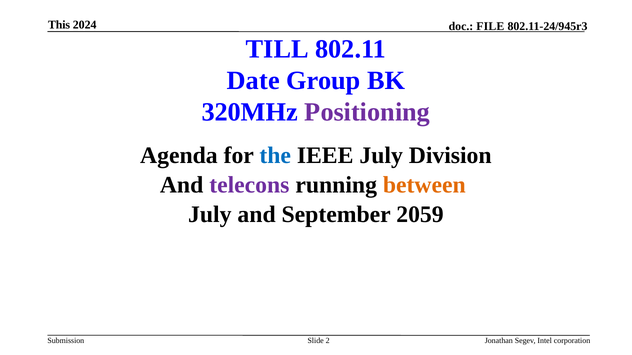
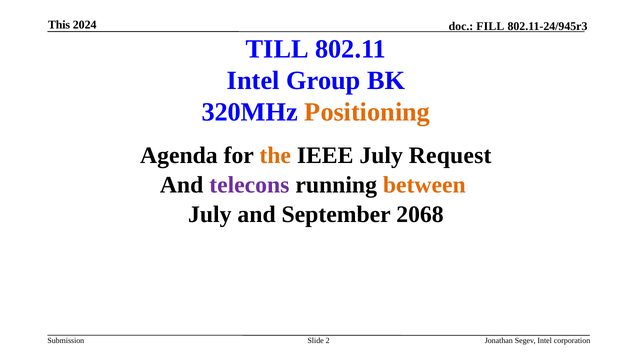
FILE: FILE -> FILL
Date at (253, 80): Date -> Intel
Positioning colour: purple -> orange
the colour: blue -> orange
Division: Division -> Request
2059: 2059 -> 2068
